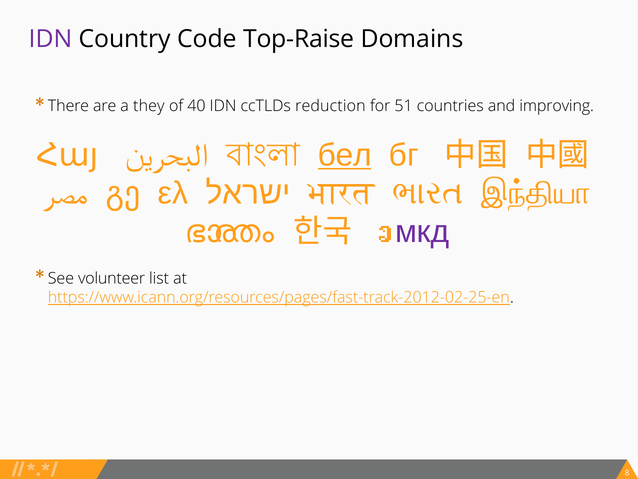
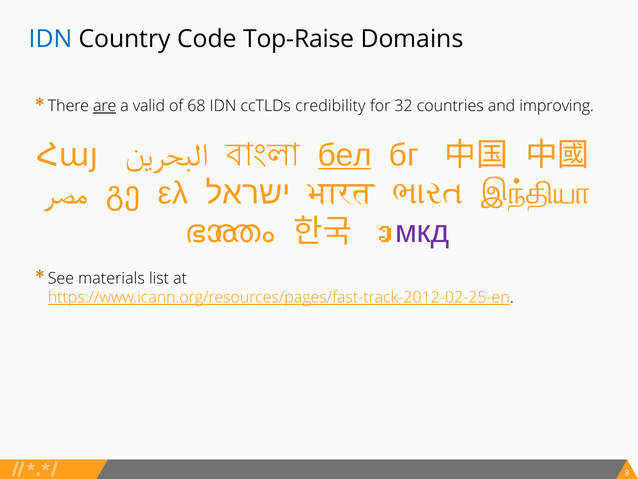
IDN at (50, 39) colour: purple -> blue
are underline: none -> present
they: they -> valid
40: 40 -> 68
reduction: reduction -> credibility
51: 51 -> 32
volunteer: volunteer -> materials
